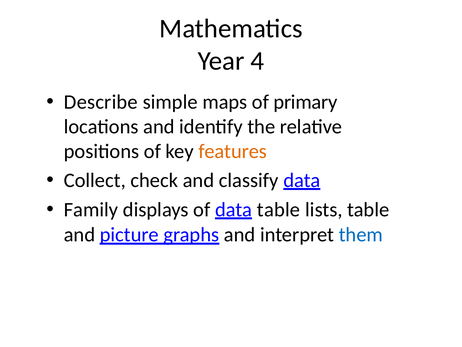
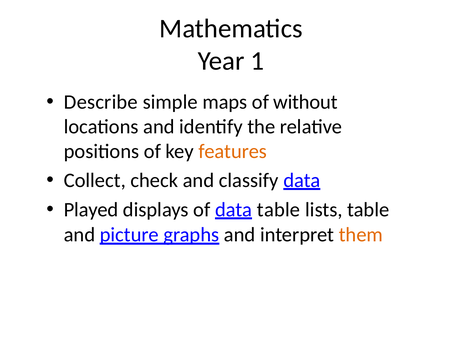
4: 4 -> 1
primary: primary -> without
Family: Family -> Played
them colour: blue -> orange
